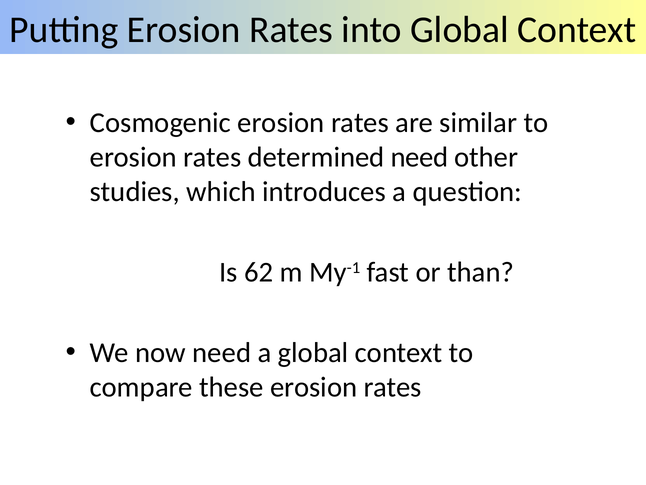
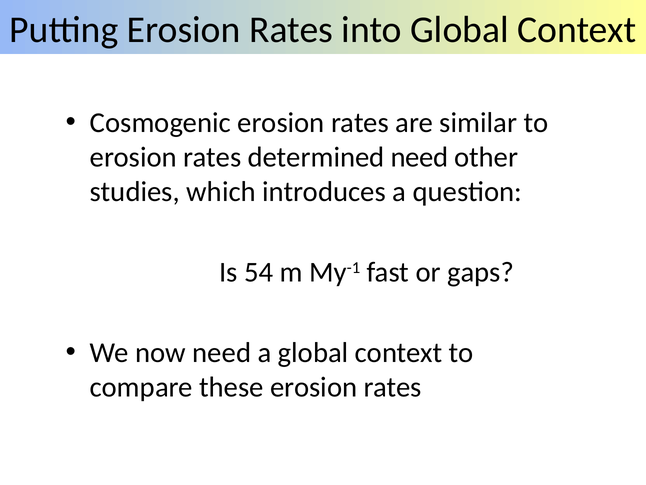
62: 62 -> 54
than: than -> gaps
